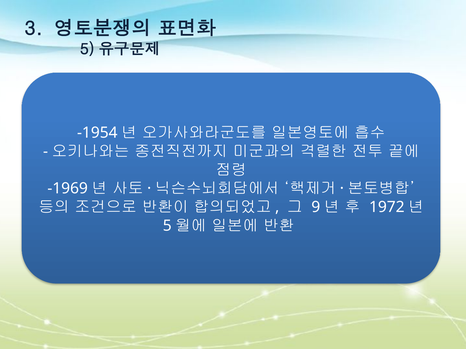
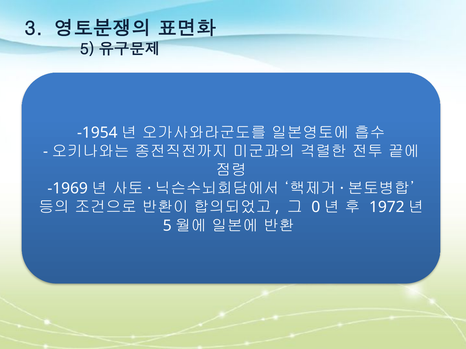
9: 9 -> 0
